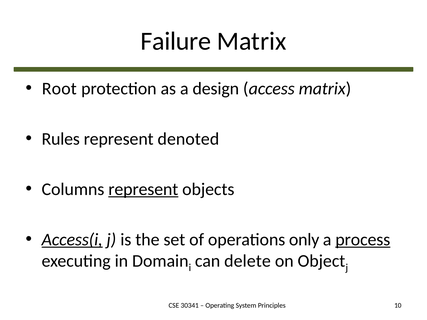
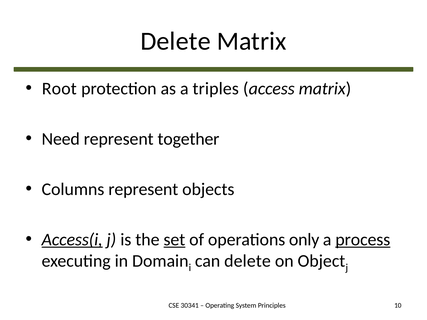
Failure at (176, 41): Failure -> Delete
design: design -> triples
Rules: Rules -> Need
denoted: denoted -> together
represent at (143, 189) underline: present -> none
set underline: none -> present
